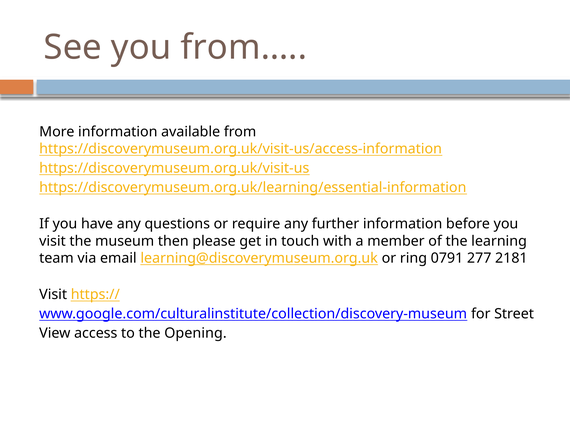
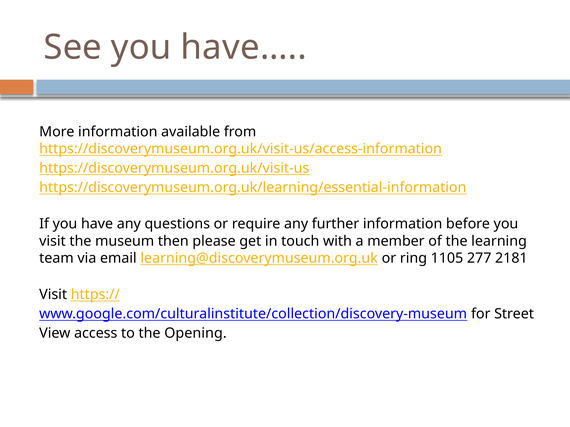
from…: from… -> have…
0791: 0791 -> 1105
